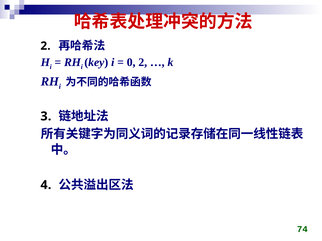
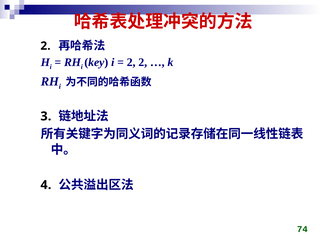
0 at (131, 62): 0 -> 2
